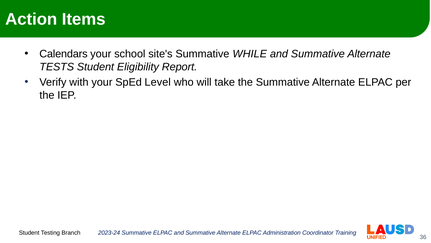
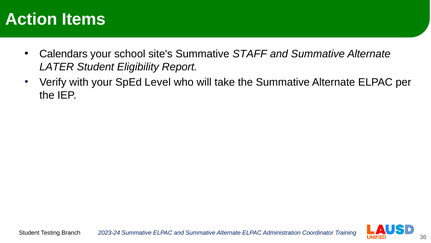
WHILE: WHILE -> STAFF
TESTS: TESTS -> LATER
